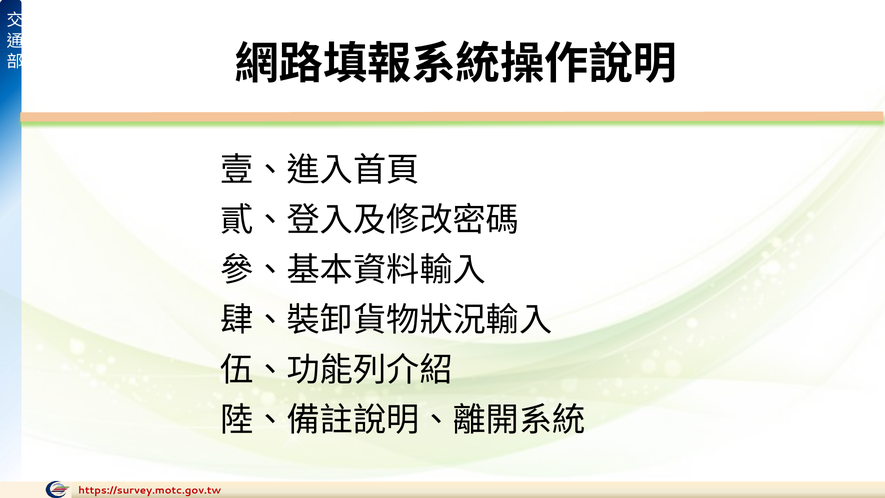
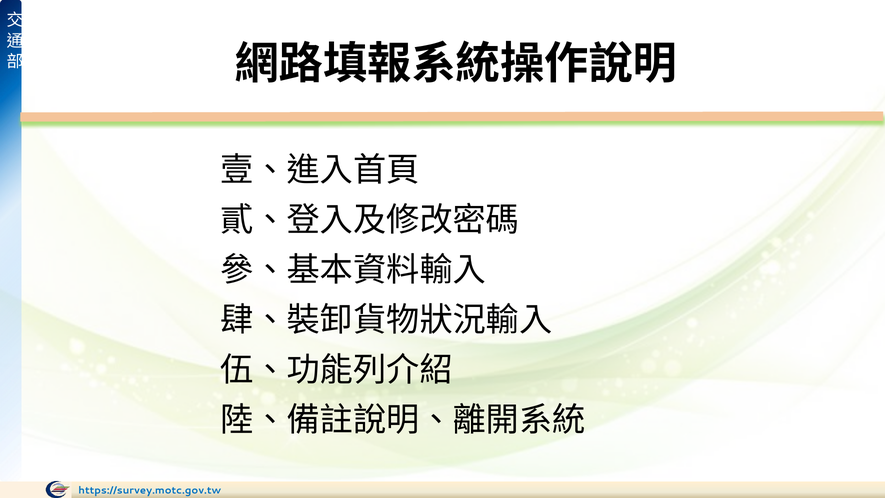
https://survey.motc.gov.tw colour: red -> blue
